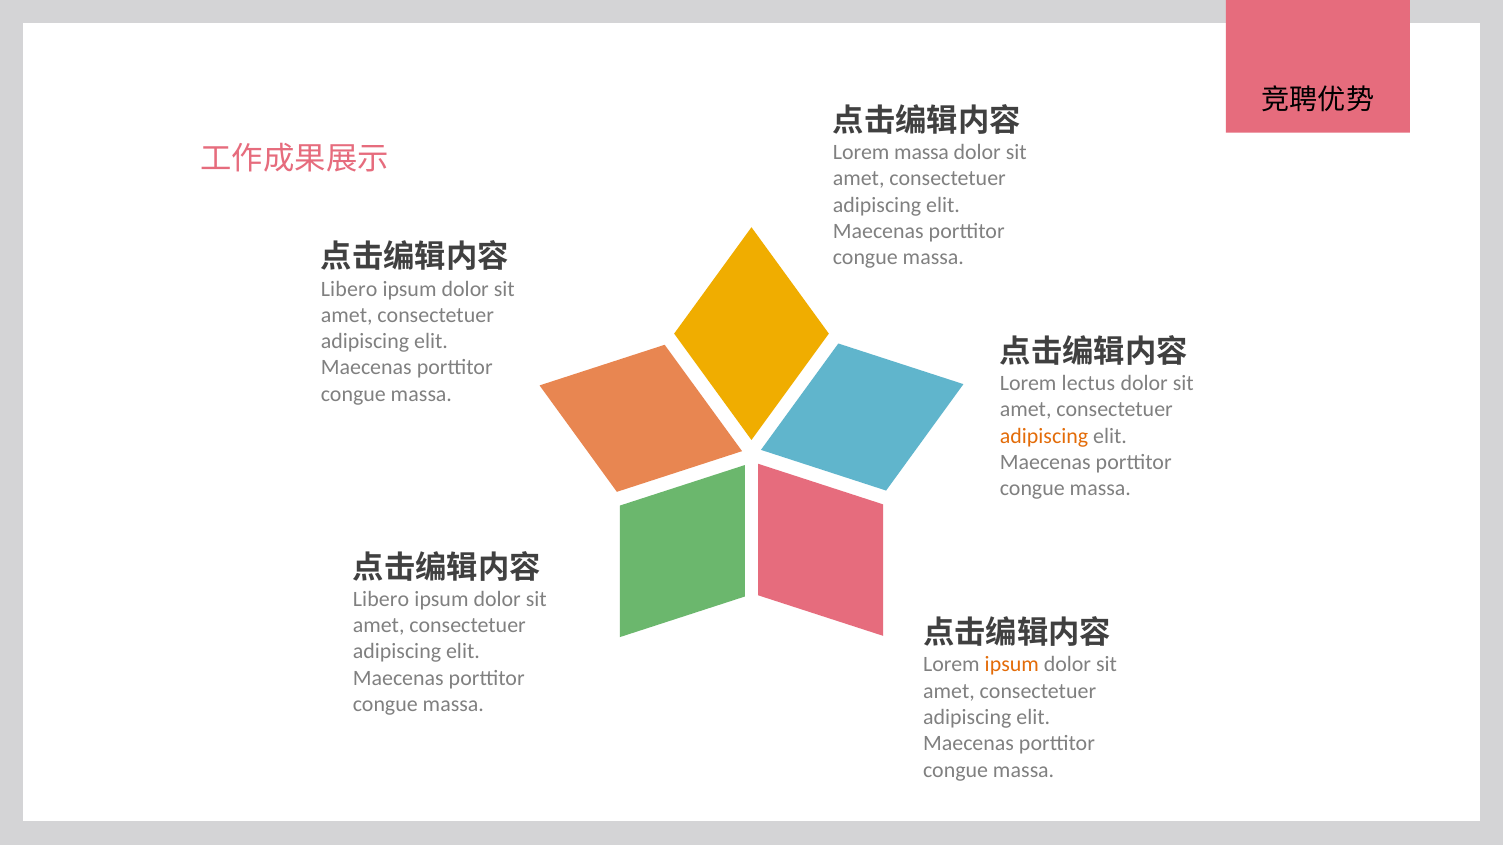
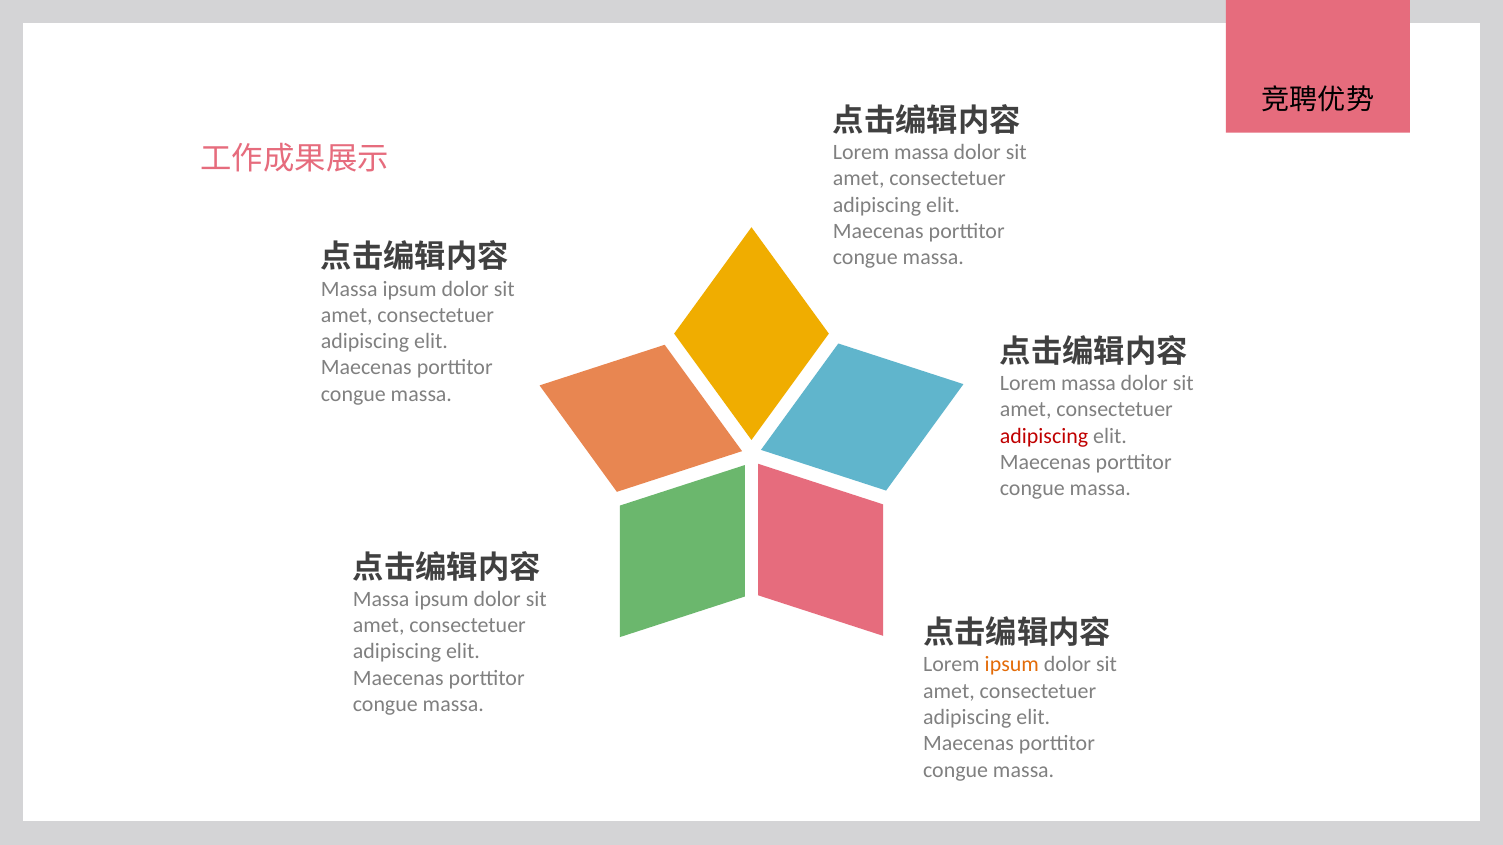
Libero at (349, 289): Libero -> Massa
lectus at (1088, 383): lectus -> massa
adipiscing at (1044, 436) colour: orange -> red
Libero at (381, 599): Libero -> Massa
